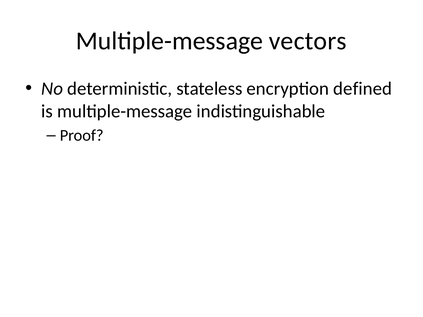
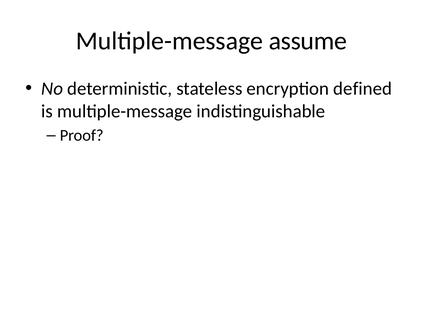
vectors: vectors -> assume
